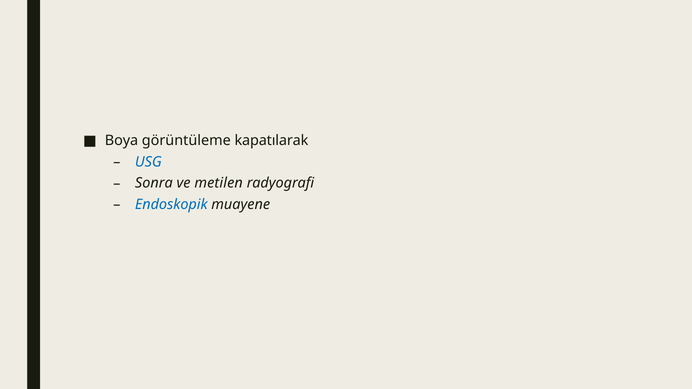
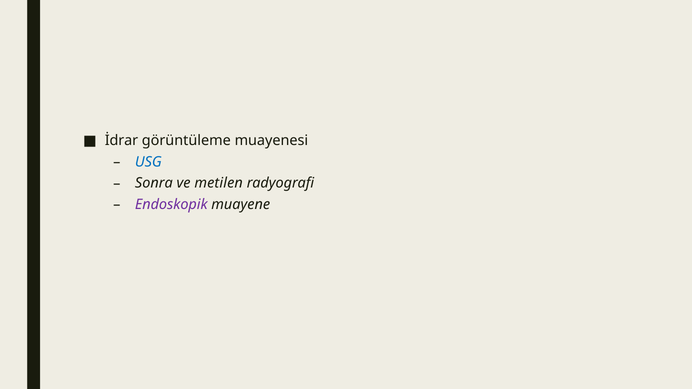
Boya: Boya -> İdrar
kapatılarak: kapatılarak -> muayenesi
Endoskopik colour: blue -> purple
